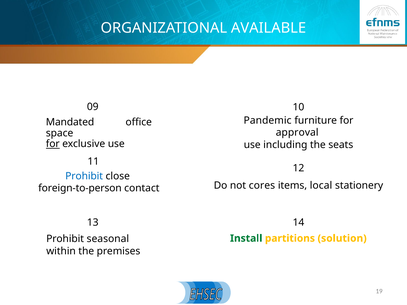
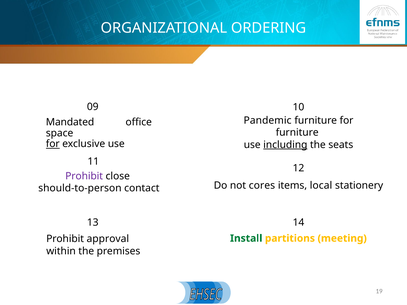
AVAILABLE: AVAILABLE -> ORDERING
approval at (297, 133): approval -> furniture
including underline: none -> present
Prohibit at (84, 176) colour: blue -> purple
foreign-to-person: foreign-to-person -> should-to-person
seasonal: seasonal -> approval
solution: solution -> meeting
